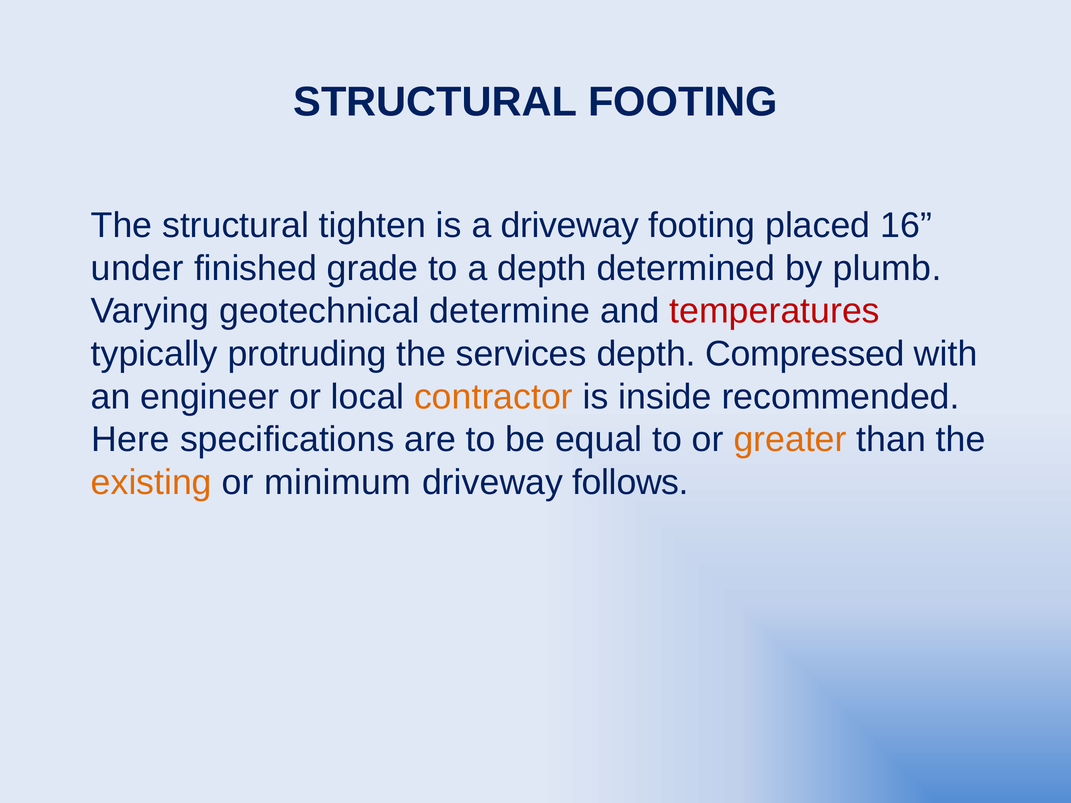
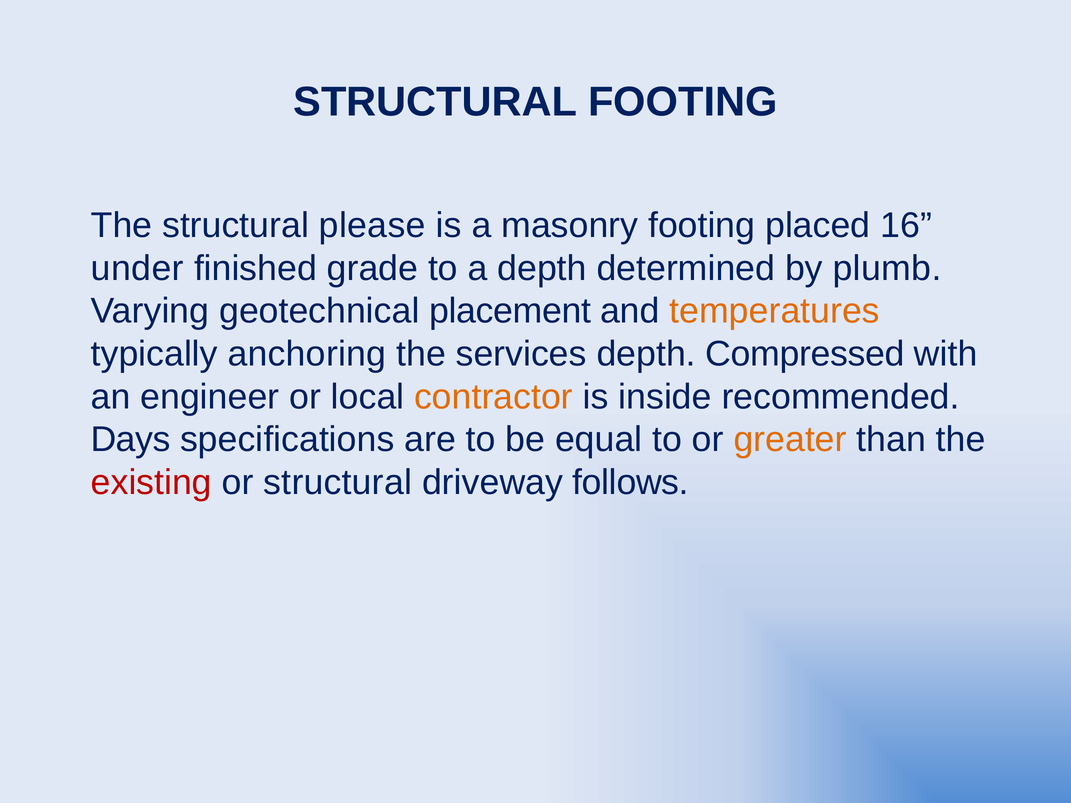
tighten: tighten -> please
a driveway: driveway -> masonry
determine: determine -> placement
temperatures colour: red -> orange
protruding: protruding -> anchoring
Here: Here -> Days
existing colour: orange -> red
or minimum: minimum -> structural
